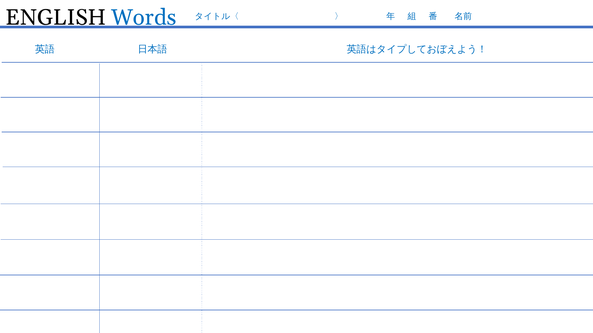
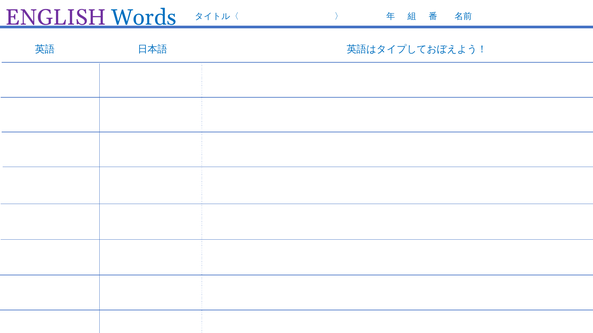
ENGLISH colour: black -> purple
